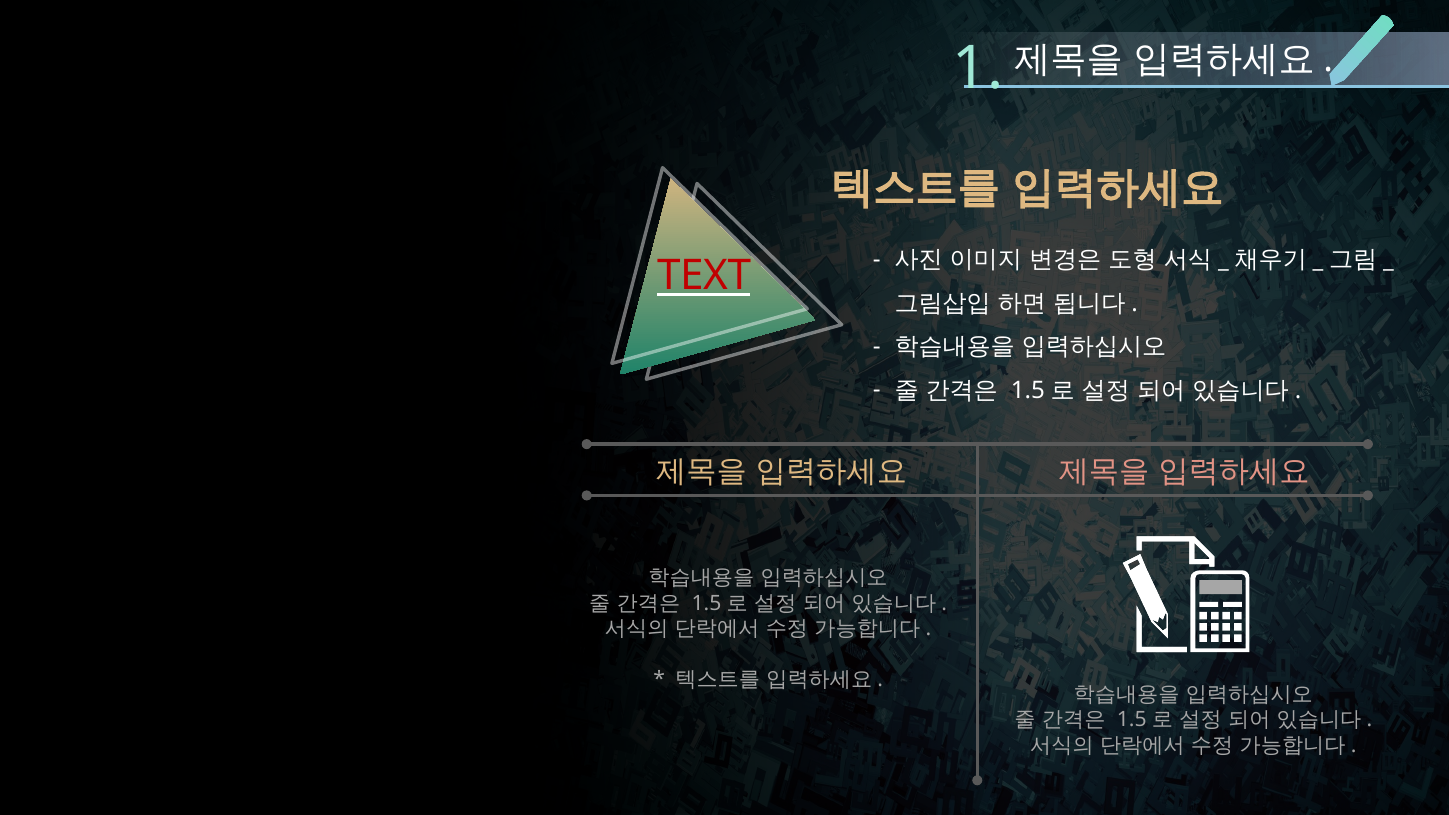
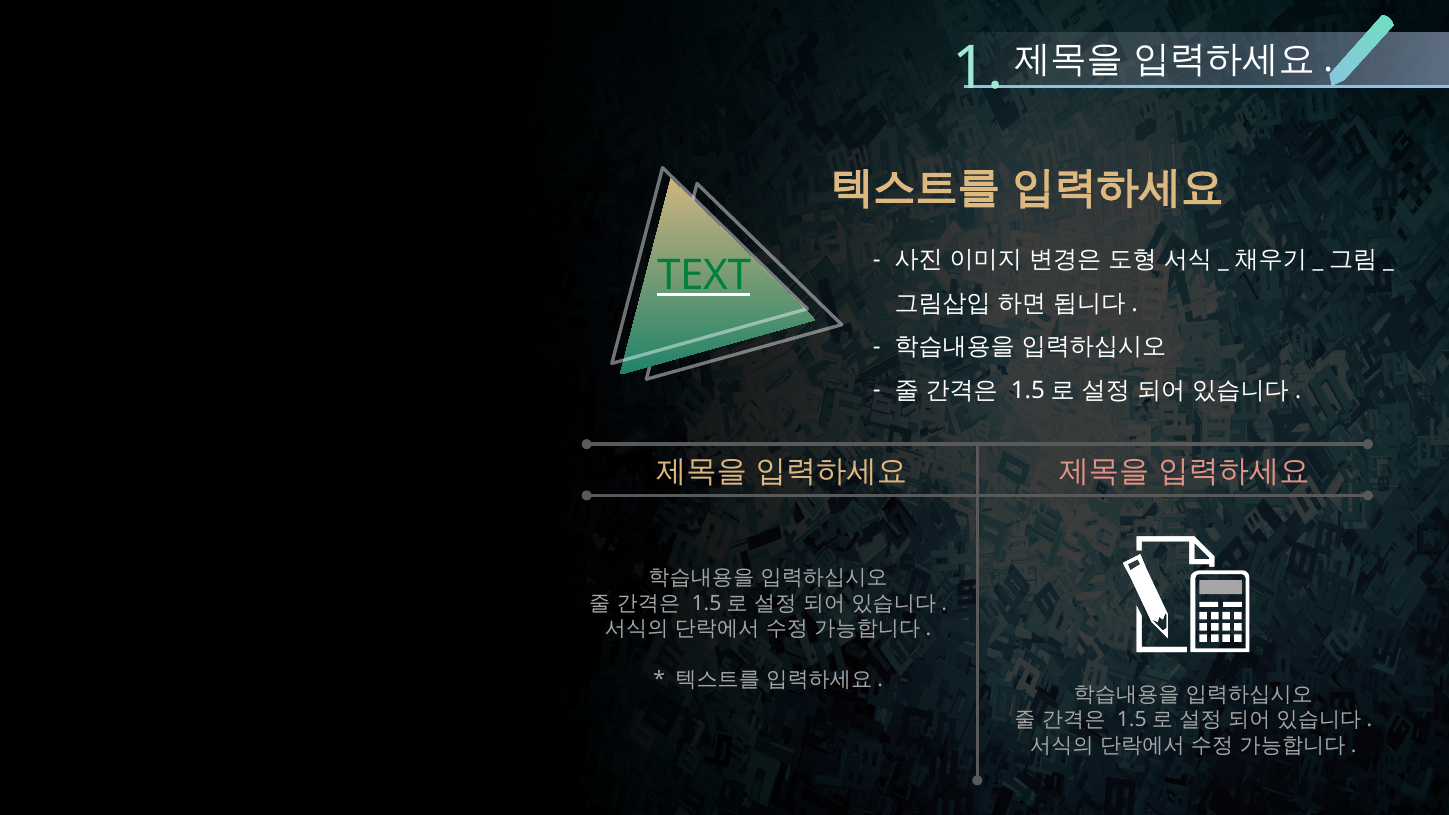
TEXT colour: red -> green
